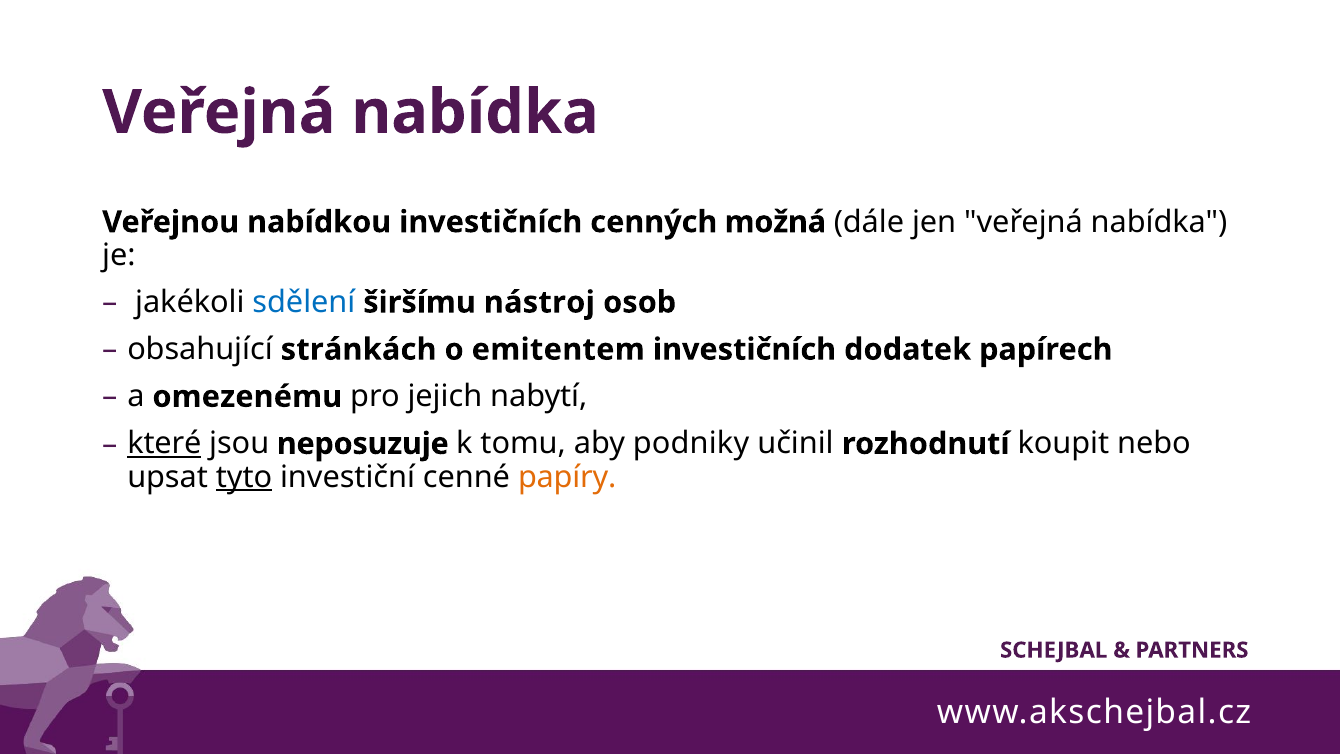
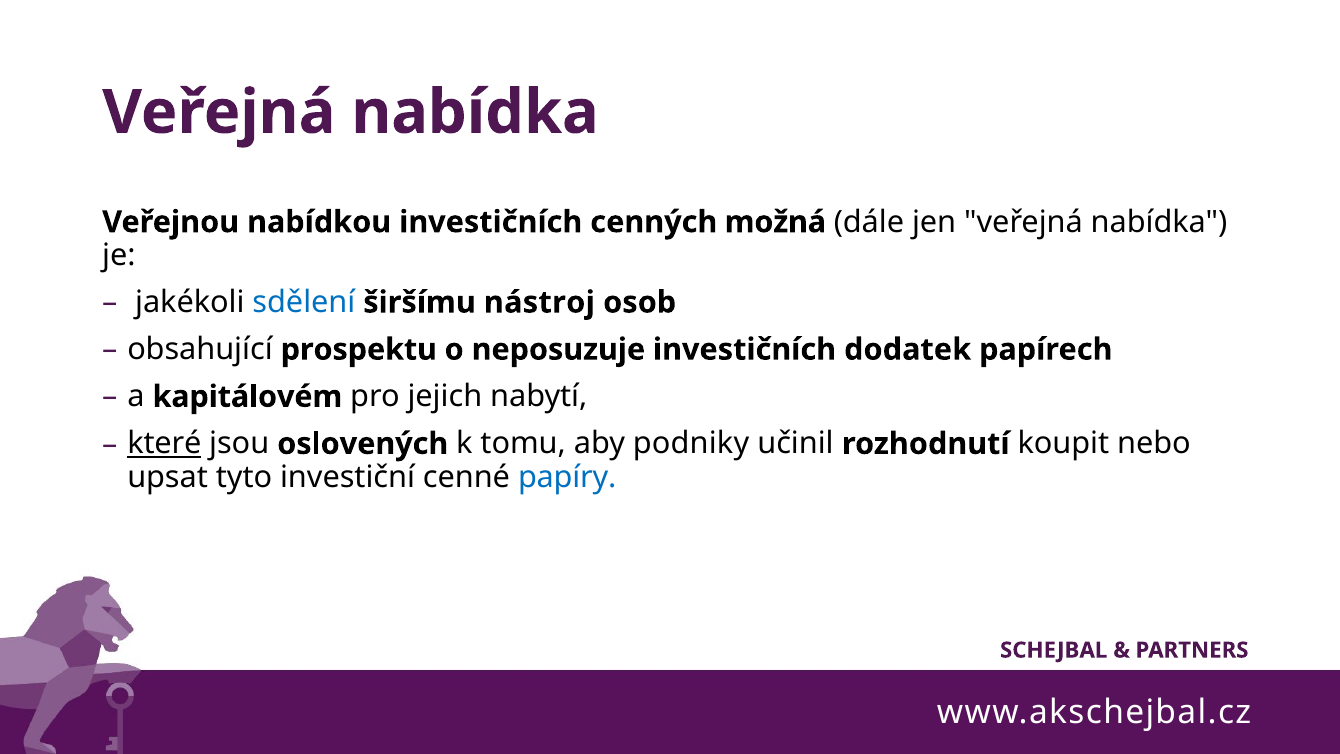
stránkách: stránkách -> prospektu
emitentem: emitentem -> neposuzuje
omezenému: omezenému -> kapitálovém
neposuzuje: neposuzuje -> oslovených
tyto underline: present -> none
papíry colour: orange -> blue
